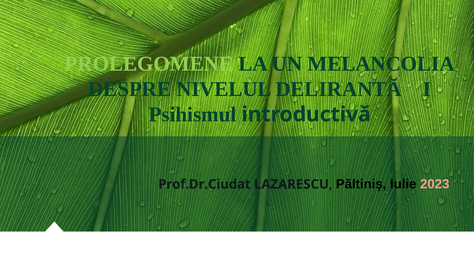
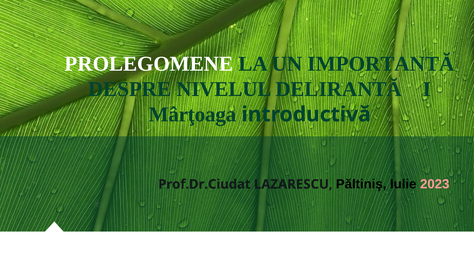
PROLEGOMENE colour: light green -> white
MELANCOLIA: MELANCOLIA -> IMPORTANTĂ
Psihismul: Psihismul -> Mârţoaga
